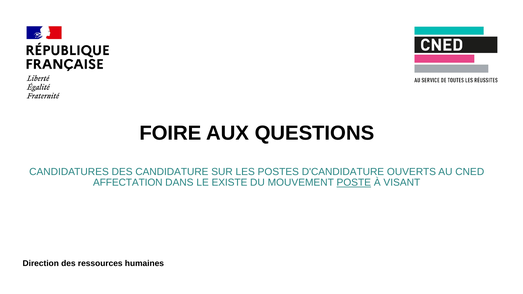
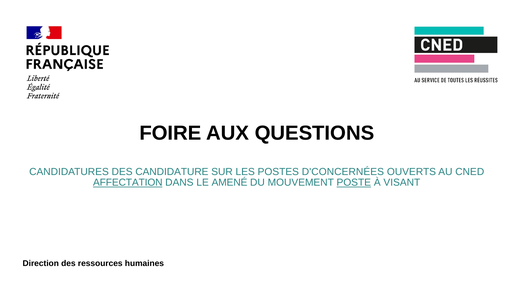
D'CANDIDATURE: D'CANDIDATURE -> D'CONCERNÉES
AFFECTATION underline: none -> present
EXISTE: EXISTE -> AMENÉ
